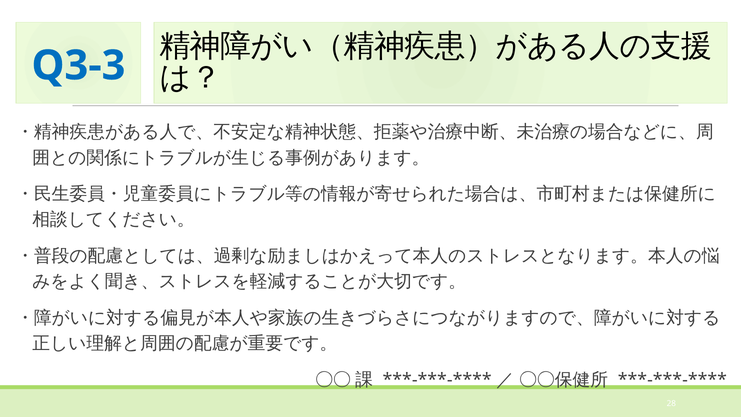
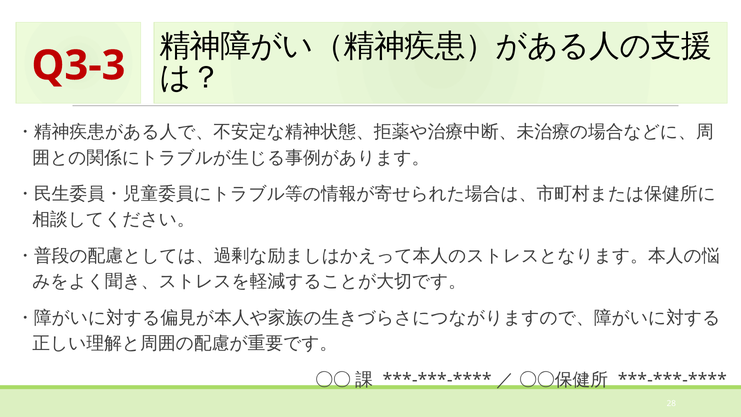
Q3-3 colour: blue -> red
